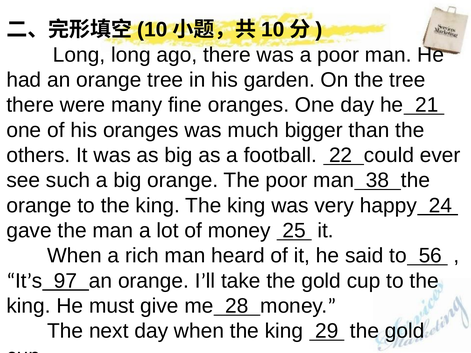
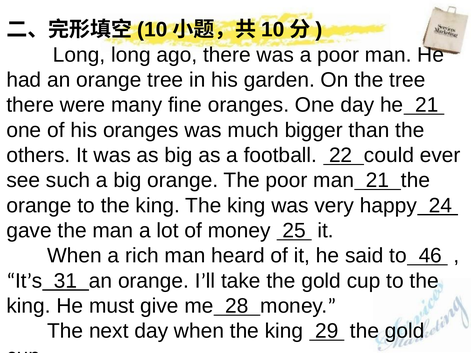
man 38: 38 -> 21
56: 56 -> 46
97: 97 -> 31
